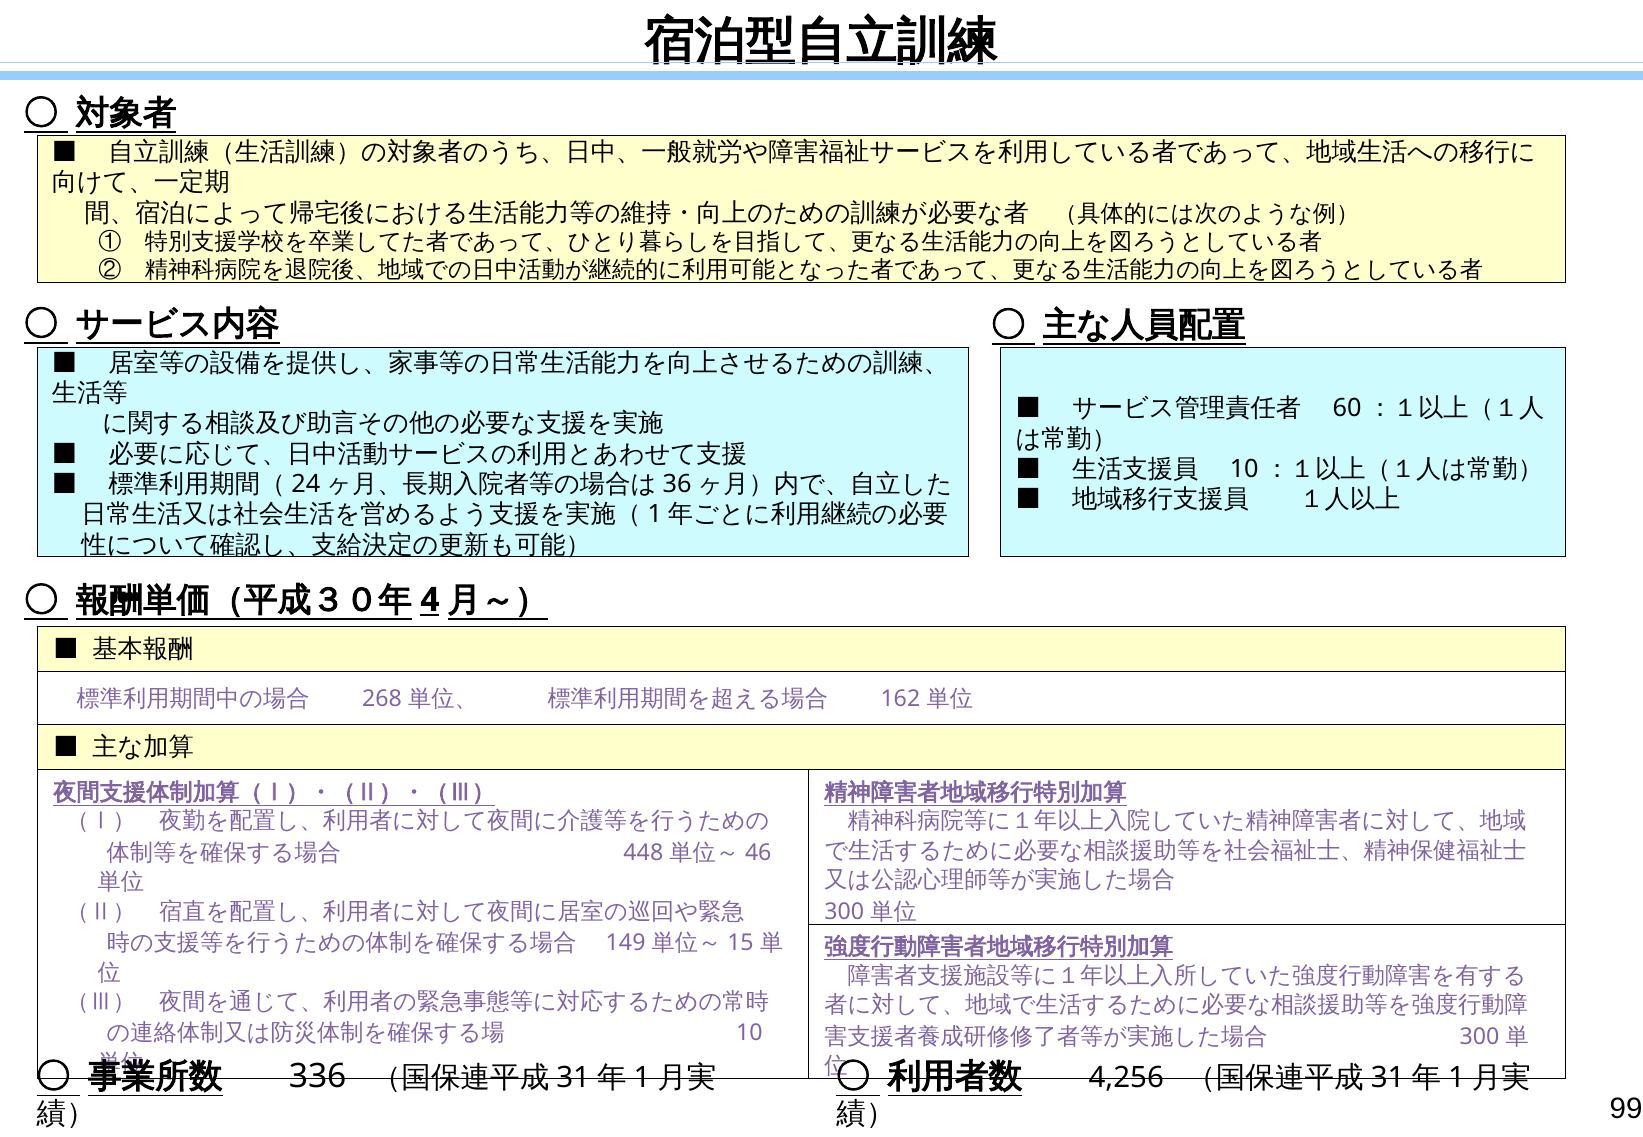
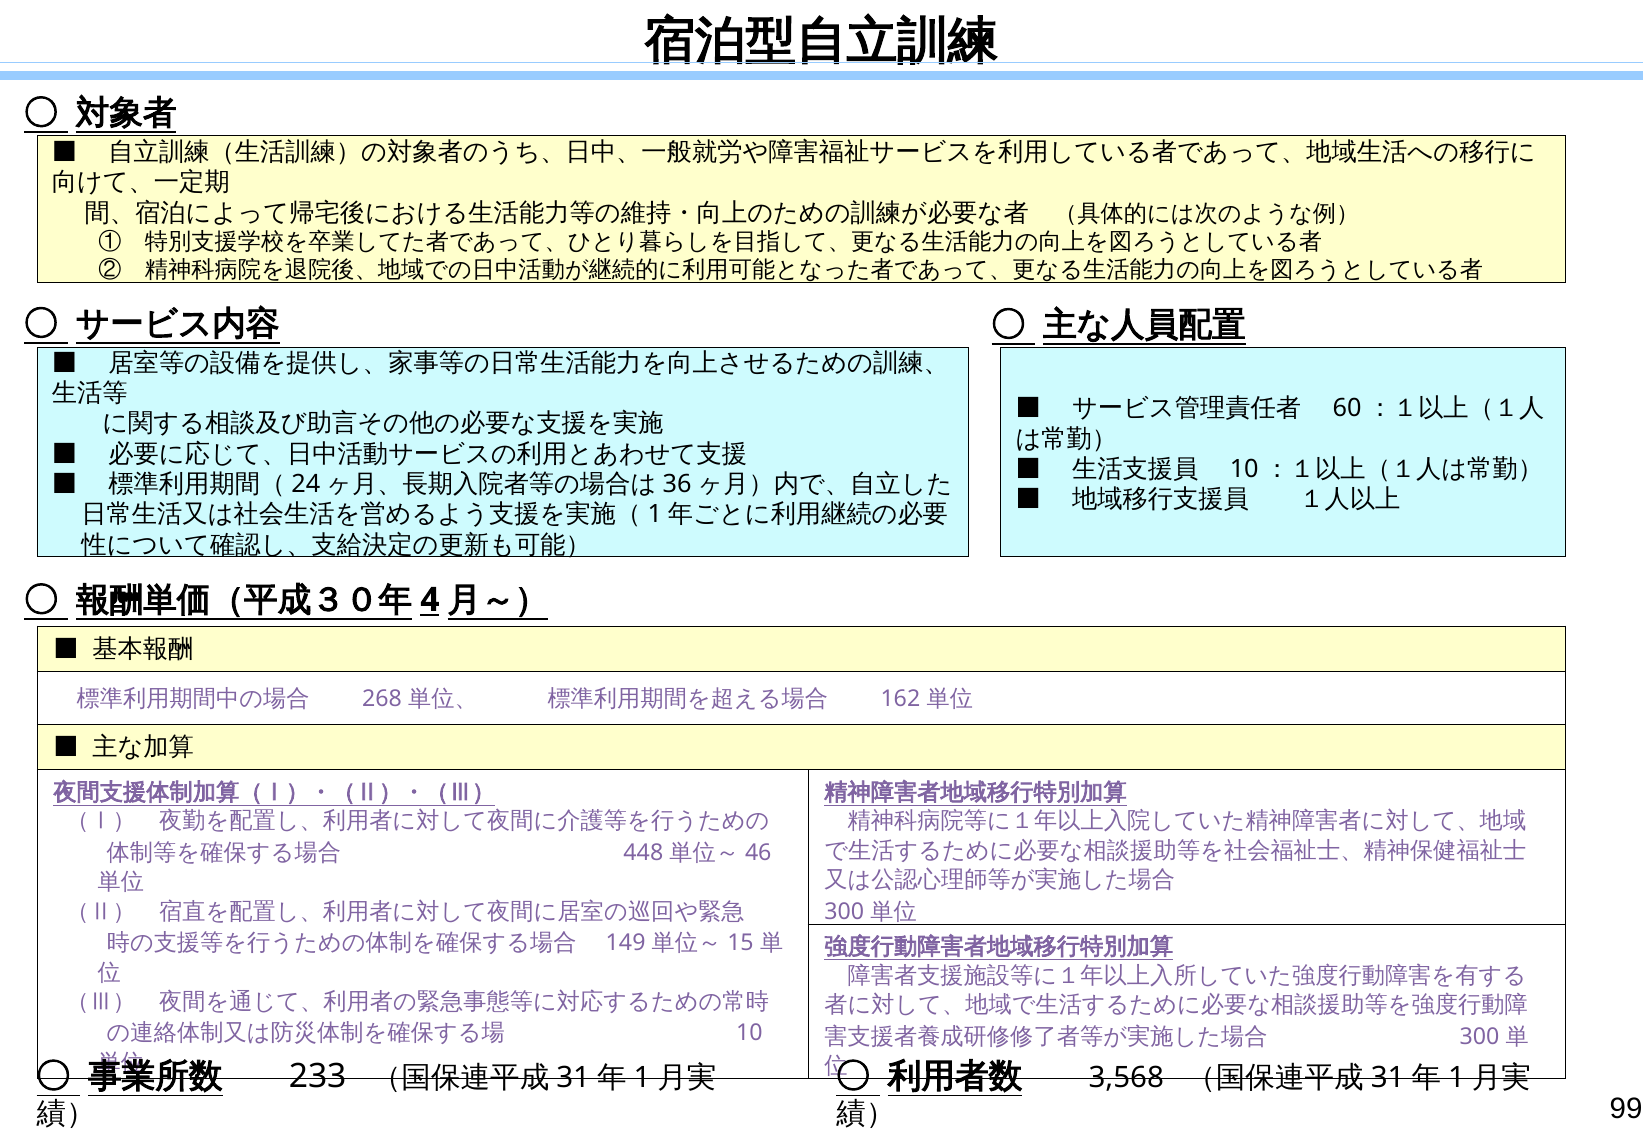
336: 336 -> 233
4,256: 4,256 -> 3,568
